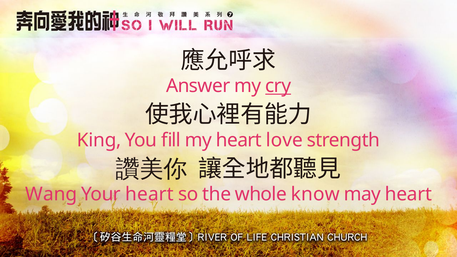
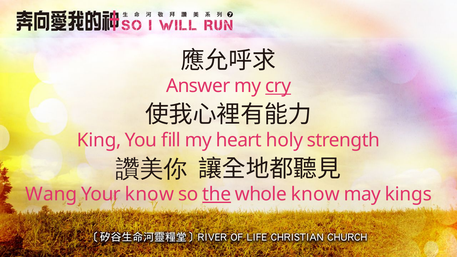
love: love -> holy
Your heart: heart -> know
the underline: none -> present
may heart: heart -> kings
